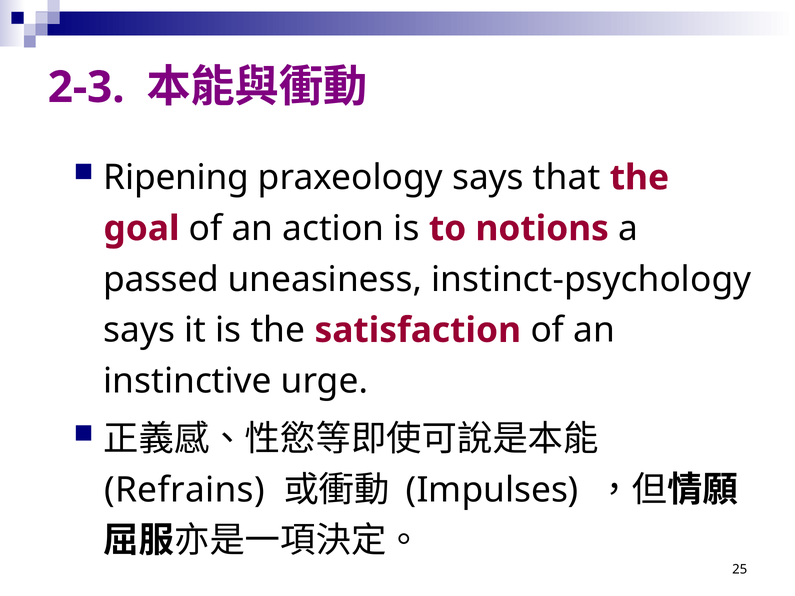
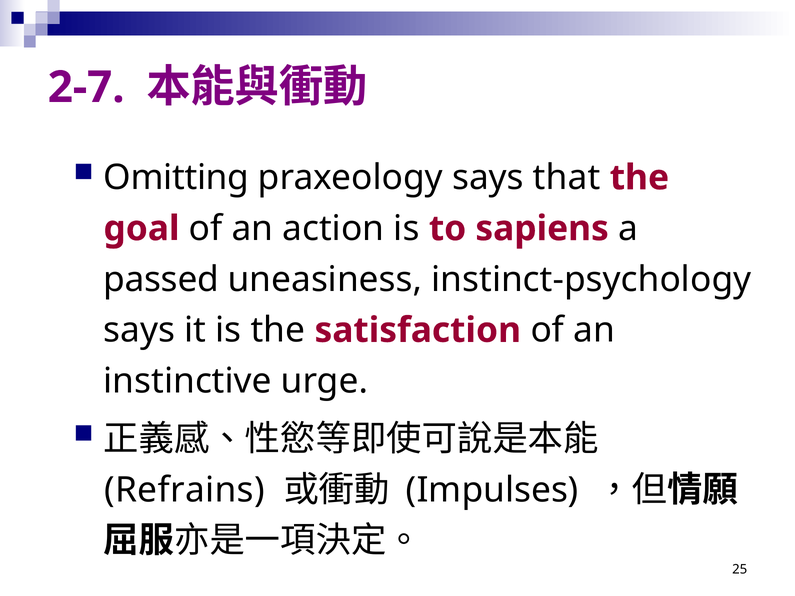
2-3: 2-3 -> 2-7
Ripening: Ripening -> Omitting
notions: notions -> sapiens
